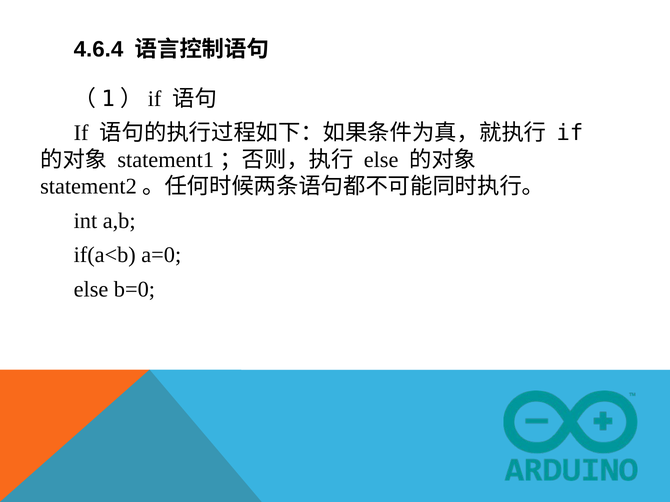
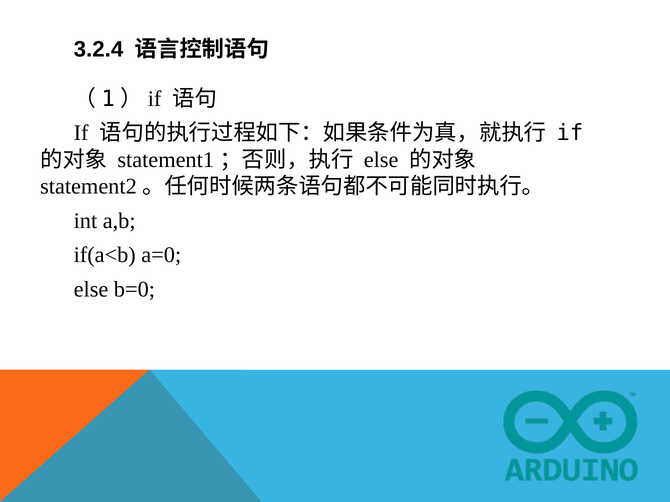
4.6.4: 4.6.4 -> 3.2.4
